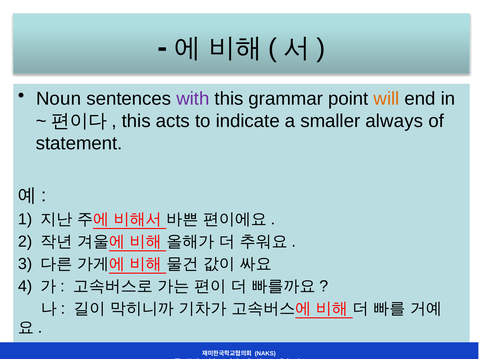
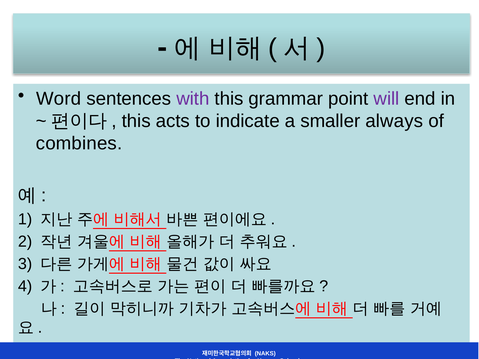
Noun: Noun -> Word
will colour: orange -> purple
statement: statement -> combines
